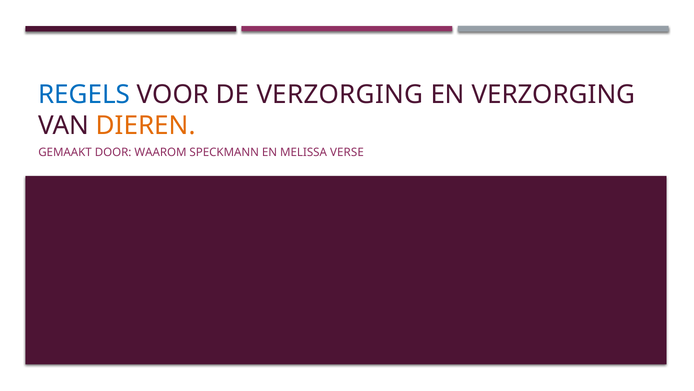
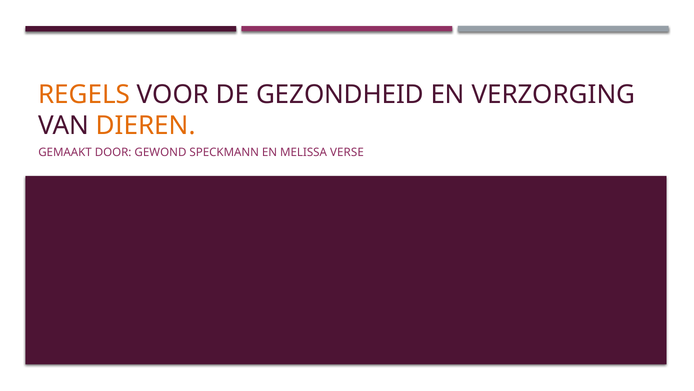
REGELS colour: blue -> orange
DE VERZORGING: VERZORGING -> GEZONDHEID
WAAROM: WAAROM -> GEWOND
